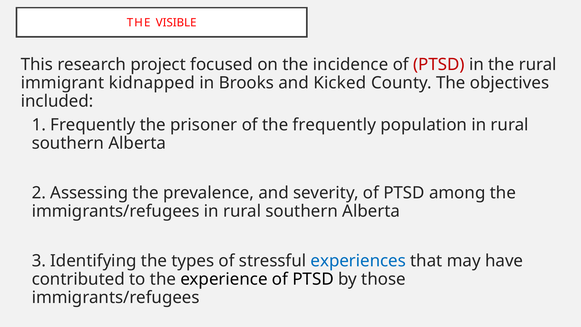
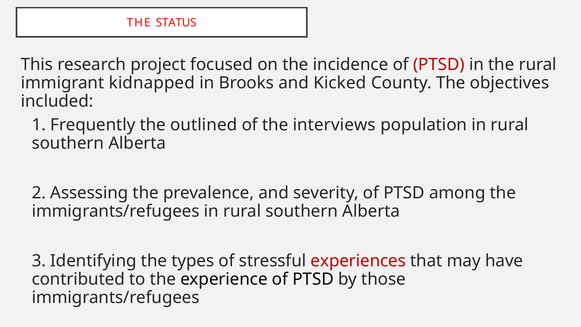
VISIBLE: VISIBLE -> STATUS
prisoner: prisoner -> outlined
the frequently: frequently -> interviews
experiences colour: blue -> red
